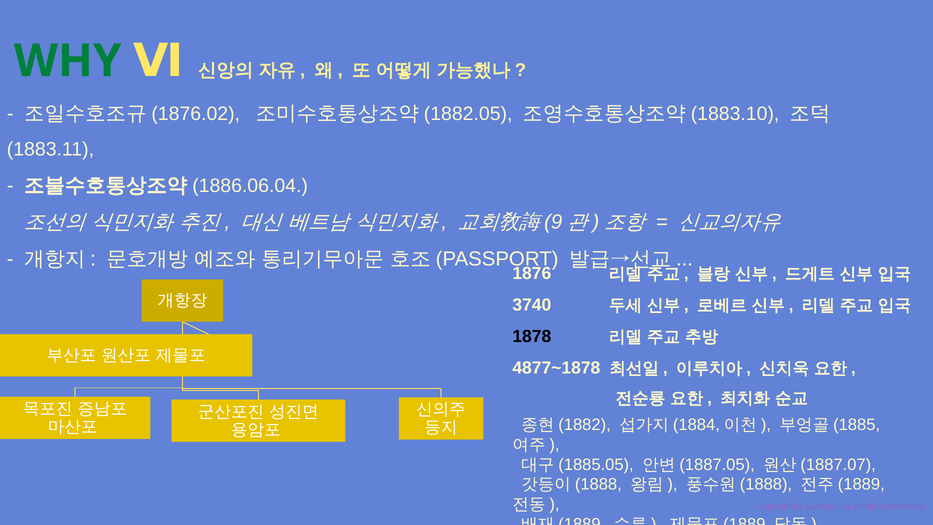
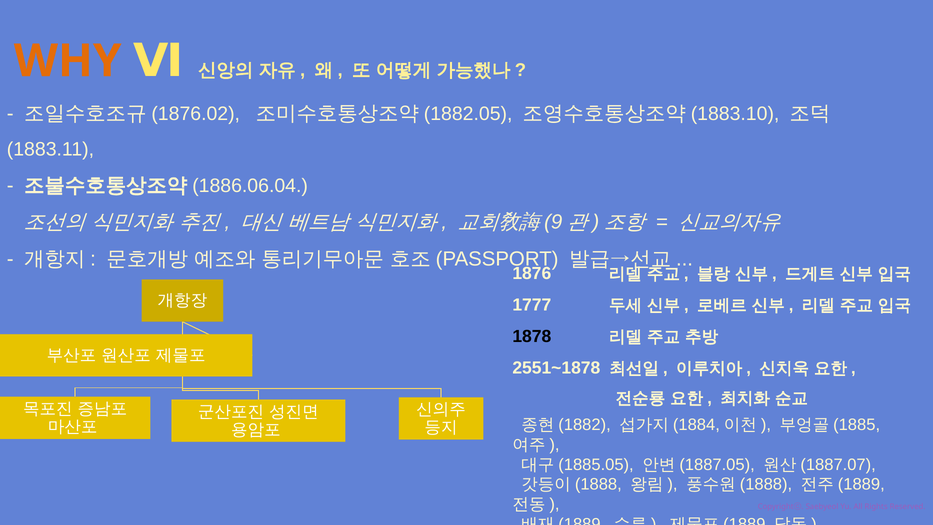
WHY colour: green -> orange
3740: 3740 -> 1777
4877~1878: 4877~1878 -> 2551~1878
